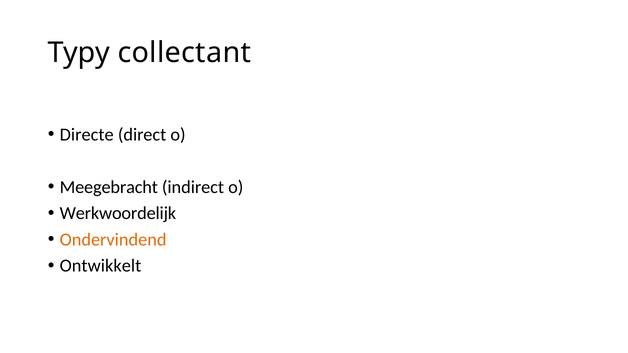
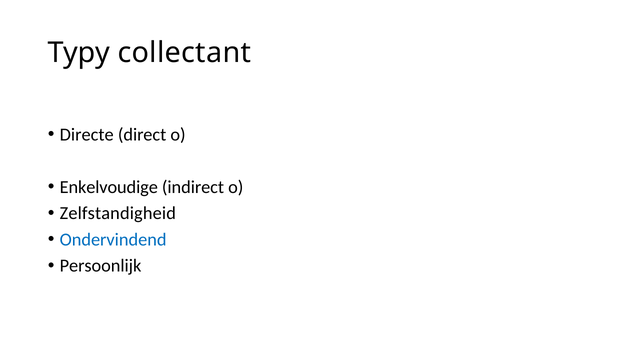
Meegebracht: Meegebracht -> Enkelvoudige
Werkwoordelijk: Werkwoordelijk -> Zelfstandigheid
Ondervindend colour: orange -> blue
Ontwikkelt: Ontwikkelt -> Persoonlijk
